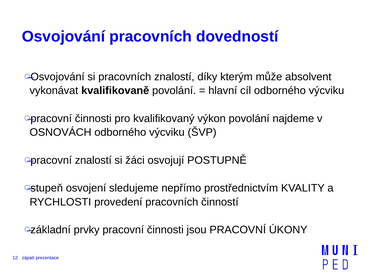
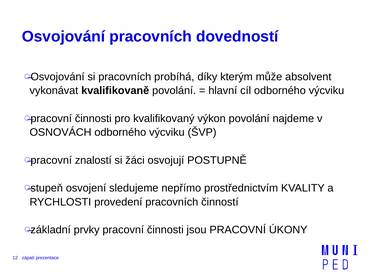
pracovních znalostí: znalostí -> probíhá
